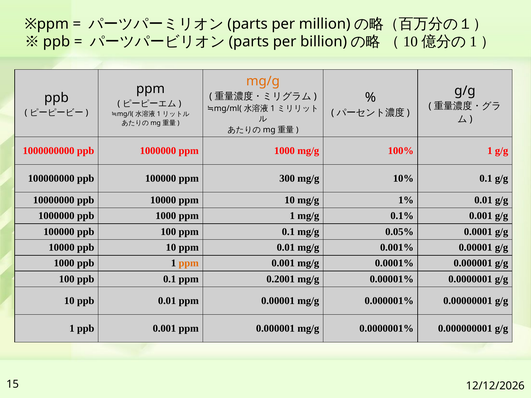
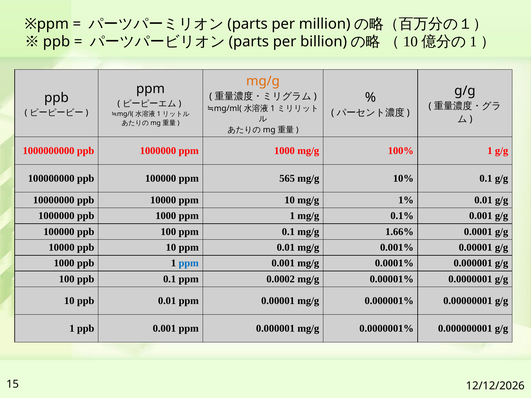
300: 300 -> 565
0.05%: 0.05% -> 1.66%
ppm at (189, 263) colour: orange -> blue
0.2001: 0.2001 -> 0.0002
